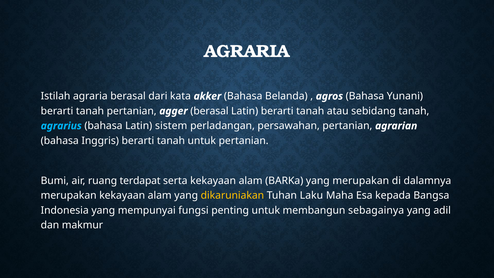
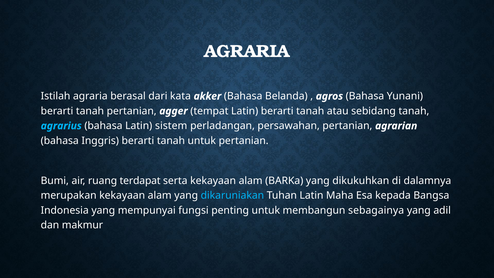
agger berasal: berasal -> tempat
yang merupakan: merupakan -> dikukuhkan
dikaruniakan colour: yellow -> light blue
Tuhan Laku: Laku -> Latin
